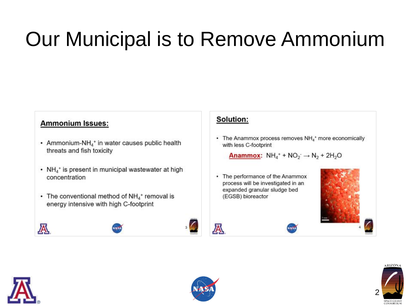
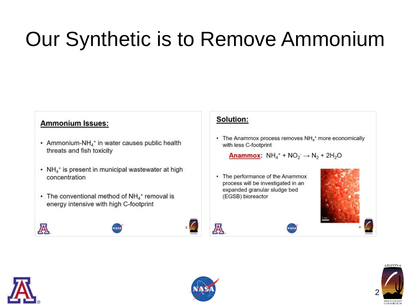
Municipal: Municipal -> Synthetic
